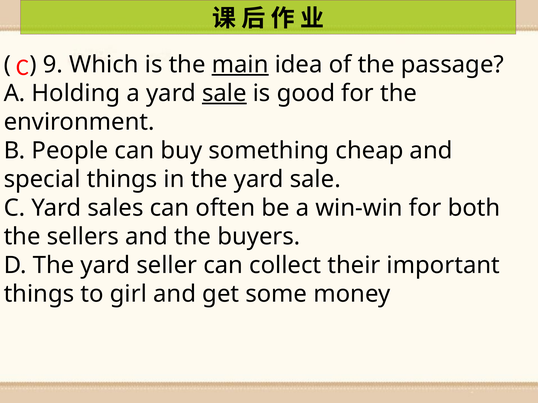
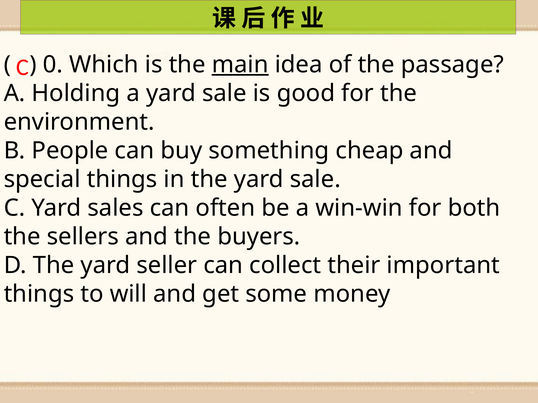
9: 9 -> 0
sale at (224, 93) underline: present -> none
girl: girl -> will
